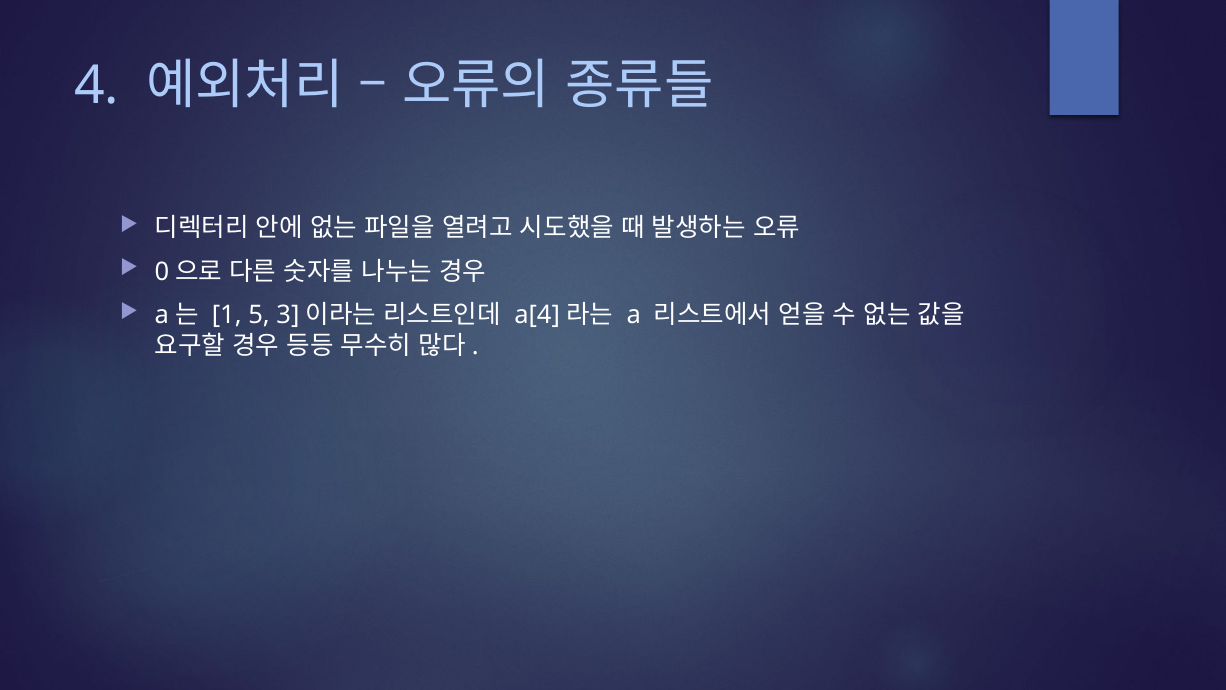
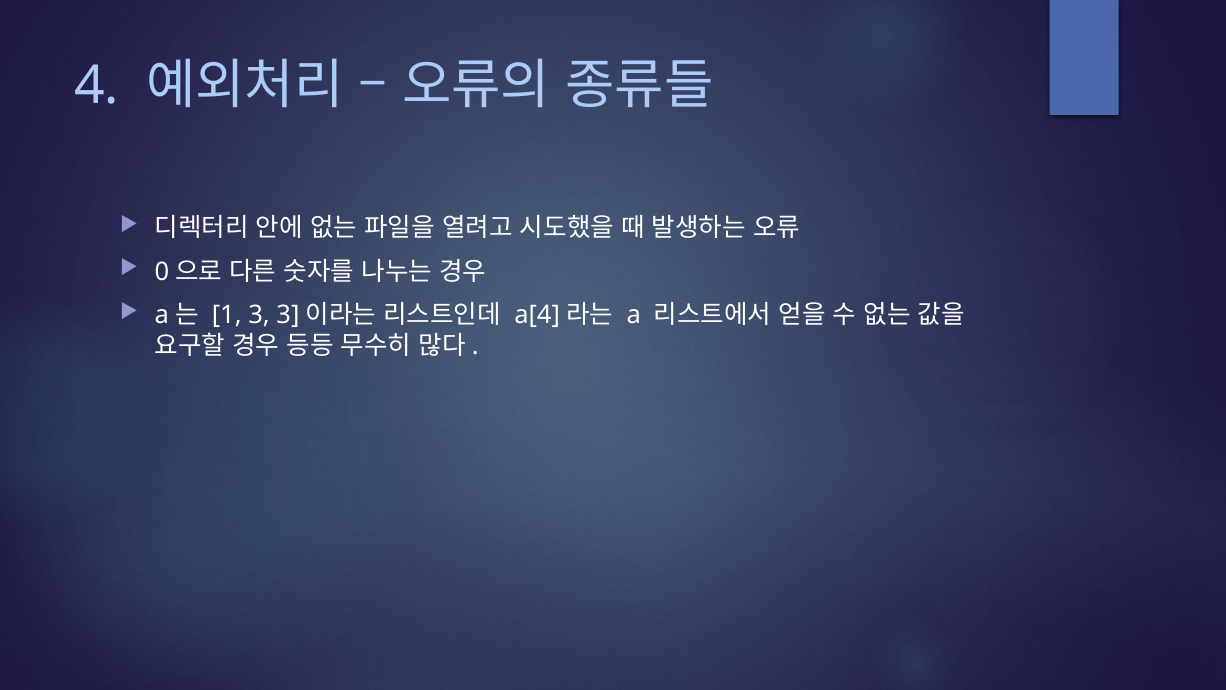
1 5: 5 -> 3
